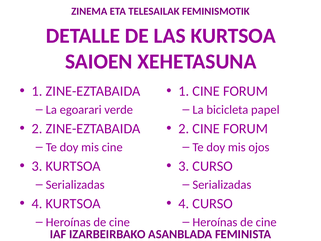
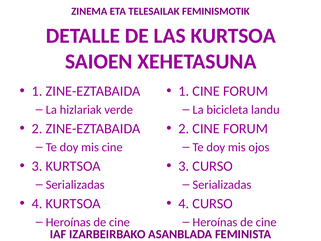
egoarari: egoarari -> hizlariak
papel: papel -> landu
